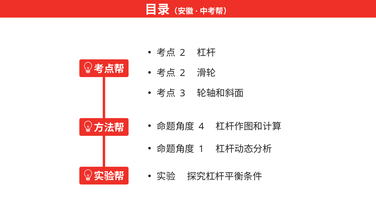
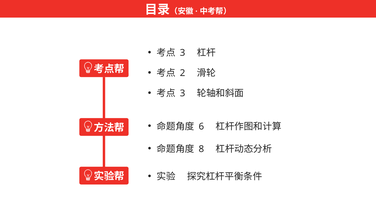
2 at (183, 53): 2 -> 3
4: 4 -> 6
1: 1 -> 8
